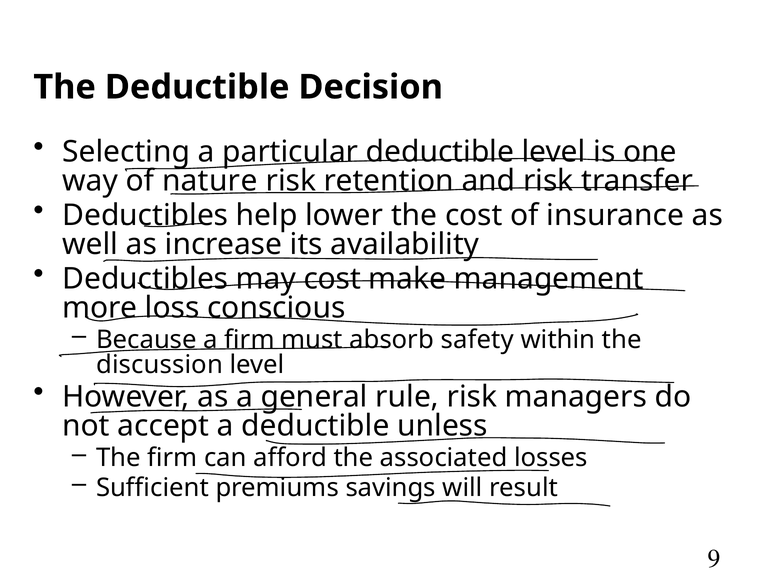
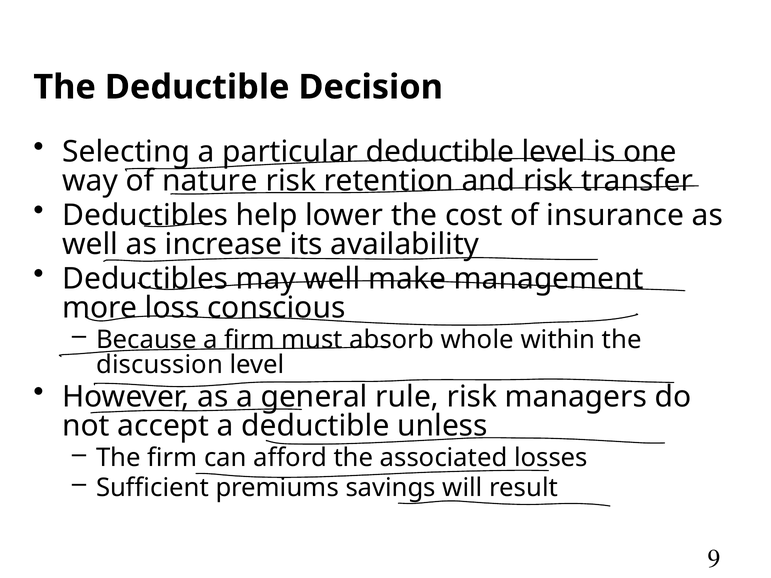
may cost: cost -> well
safety: safety -> whole
